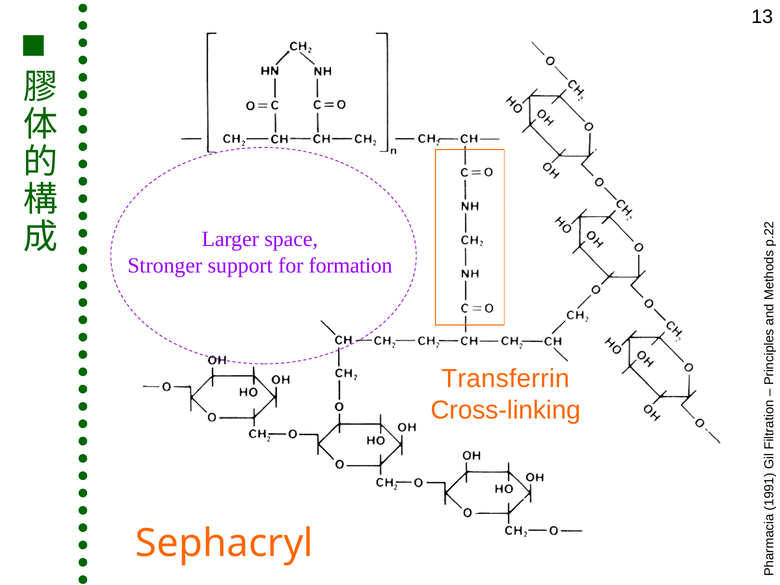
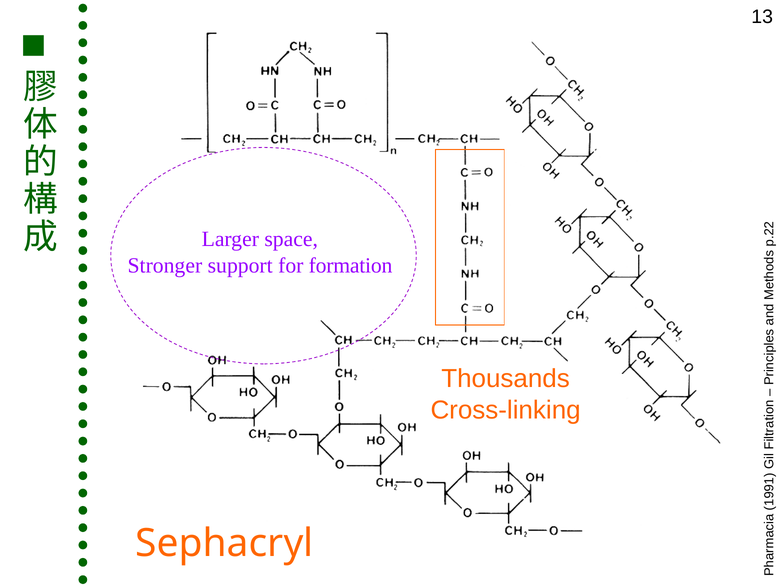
Transferrin: Transferrin -> Thousands
